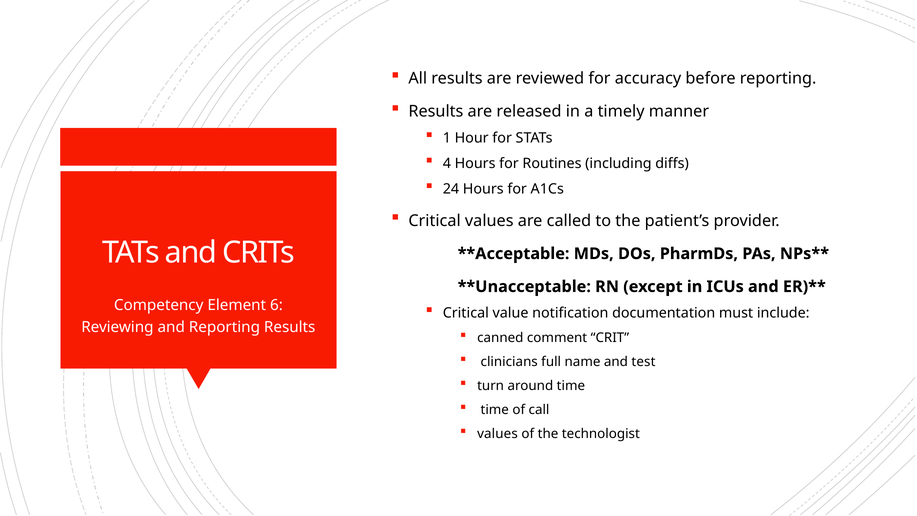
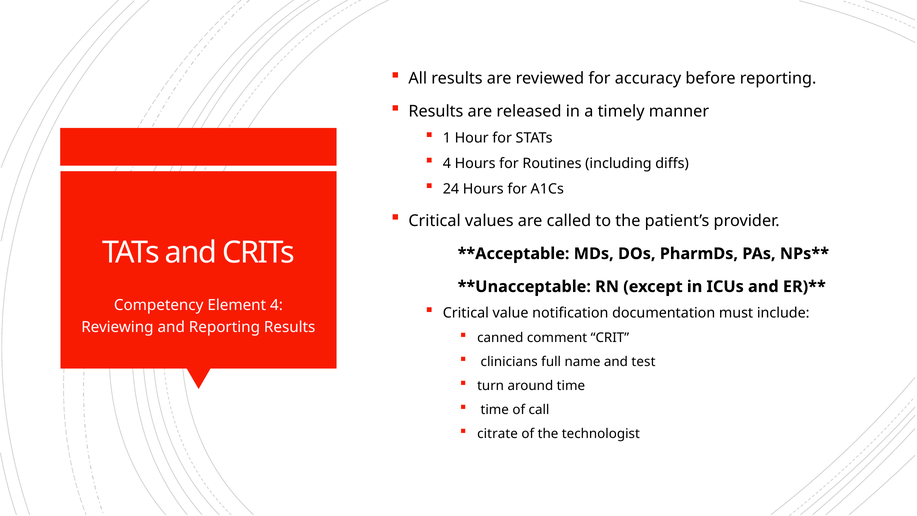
Element 6: 6 -> 4
values at (497, 434): values -> citrate
